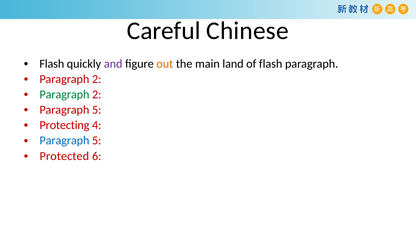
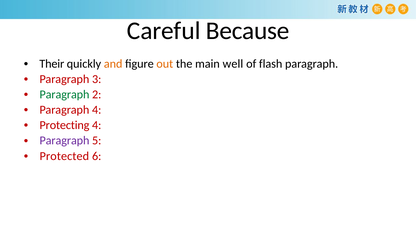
Chinese: Chinese -> Because
Flash at (52, 64): Flash -> Their
and colour: purple -> orange
land: land -> well
2 at (97, 79): 2 -> 3
5 at (97, 110): 5 -> 4
Paragraph at (64, 141) colour: blue -> purple
